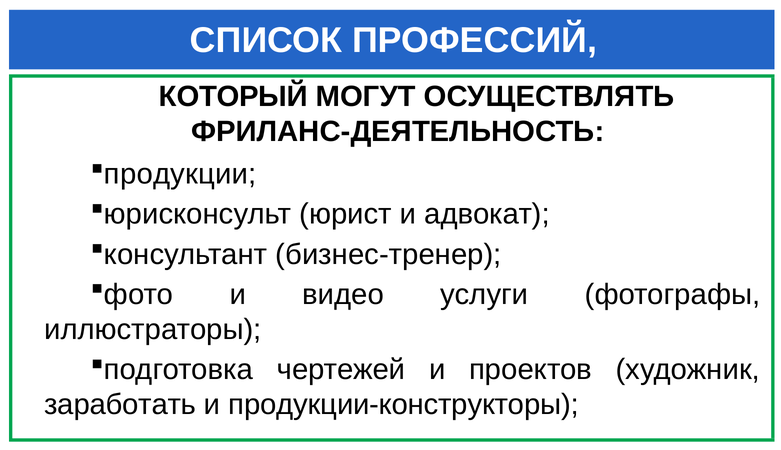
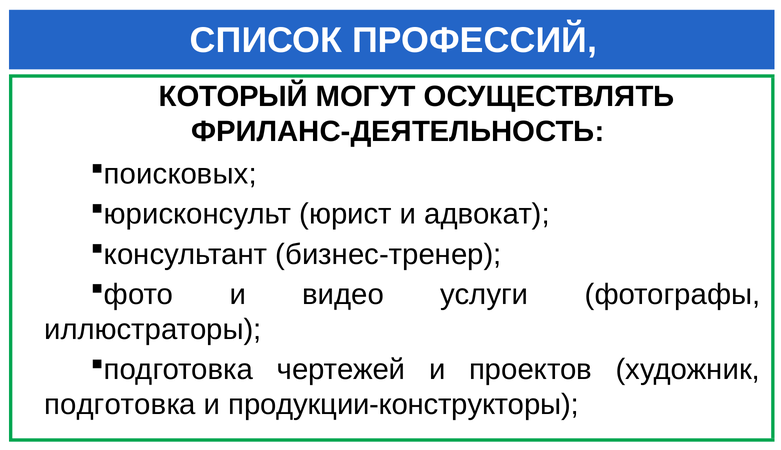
продукции: продукции -> поисковых
заработать at (120, 405): заработать -> подготовка
